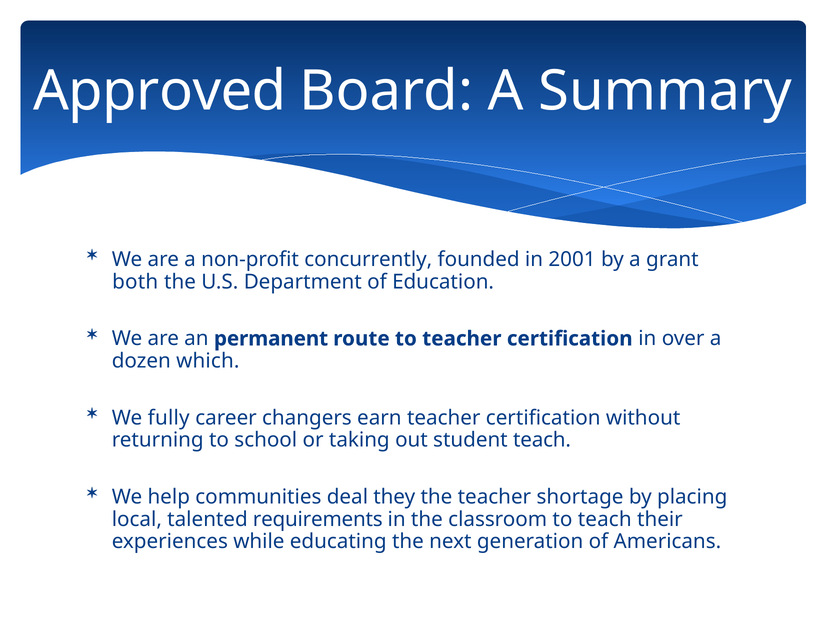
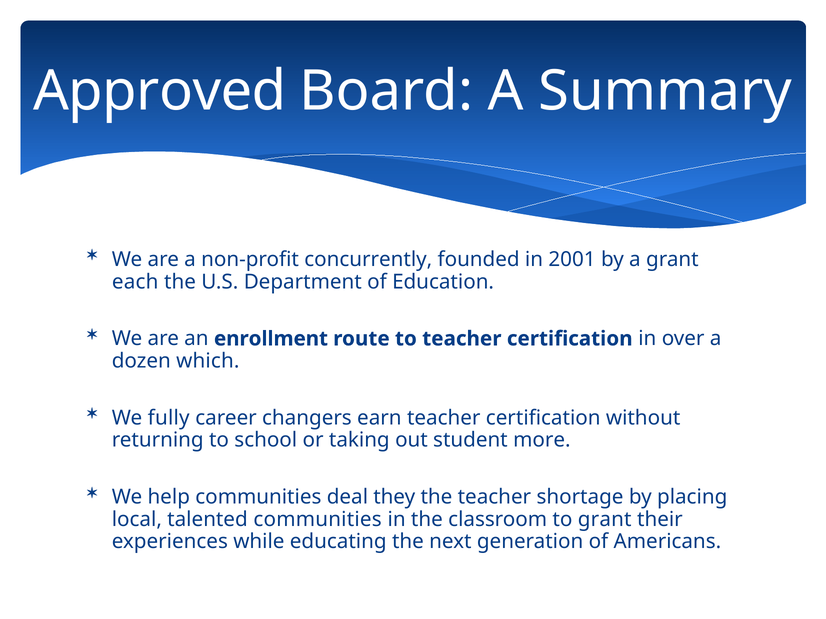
both: both -> each
permanent: permanent -> enrollment
student teach: teach -> more
talented requirements: requirements -> communities
to teach: teach -> grant
